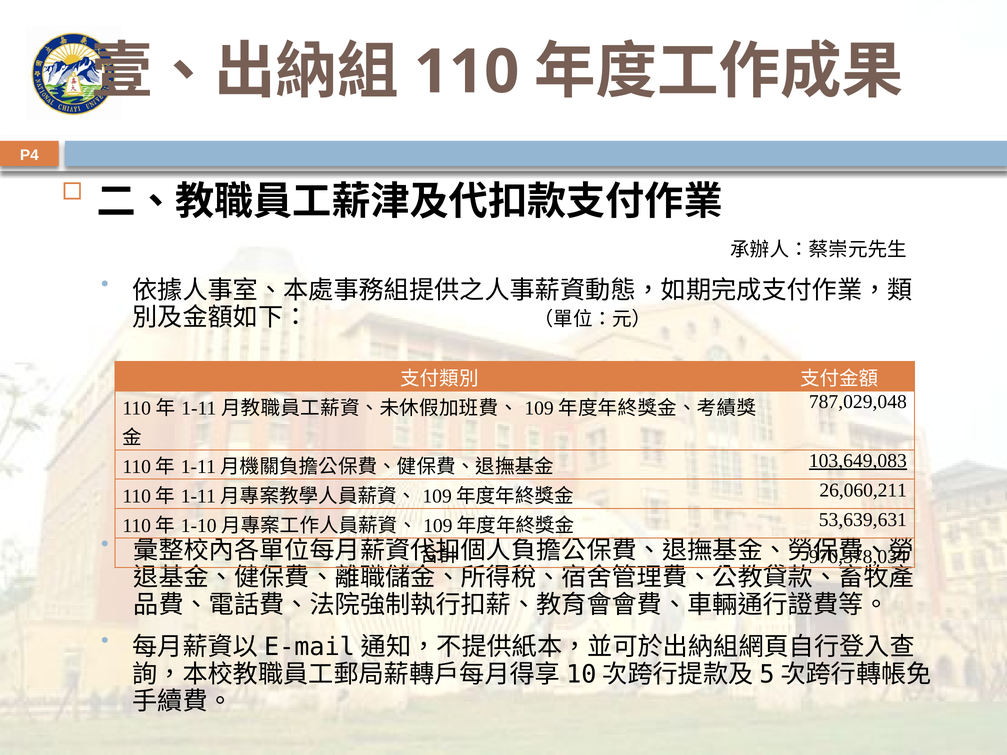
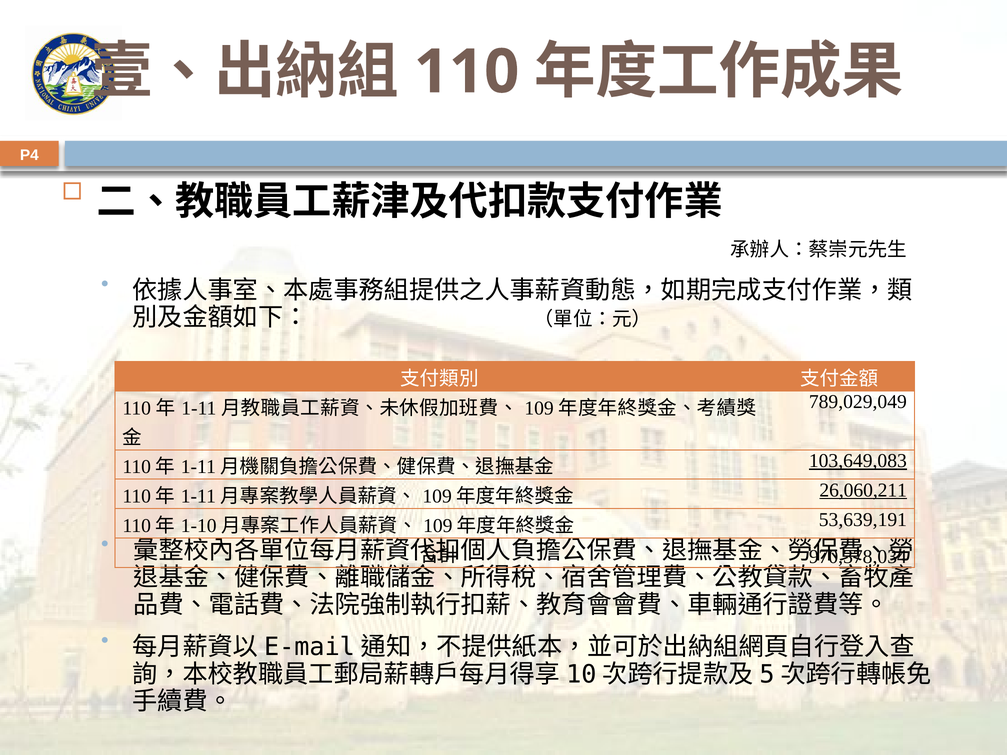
787,029,048: 787,029,048 -> 789,029,049
26,060,211 underline: none -> present
53,639,631: 53,639,631 -> 53,639,191
